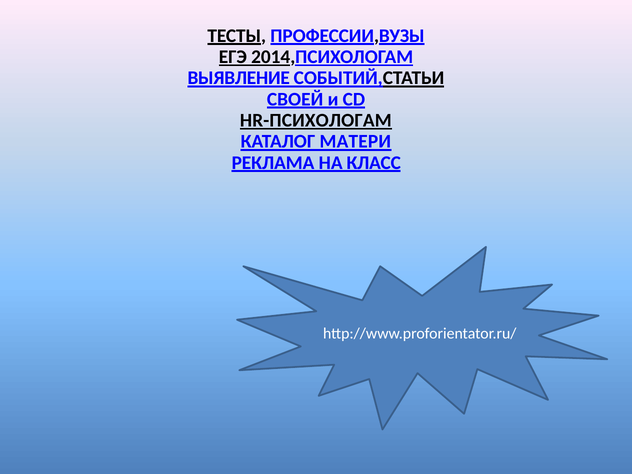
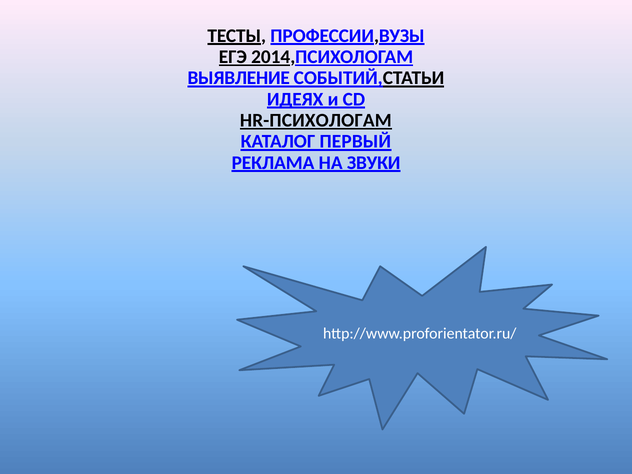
СВОЕЙ: СВОЕЙ -> ИДЕЯХ
МАТЕРИ: МАТЕРИ -> ПЕРВЫЙ
КЛАСС: КЛАСС -> ЗВУКИ
